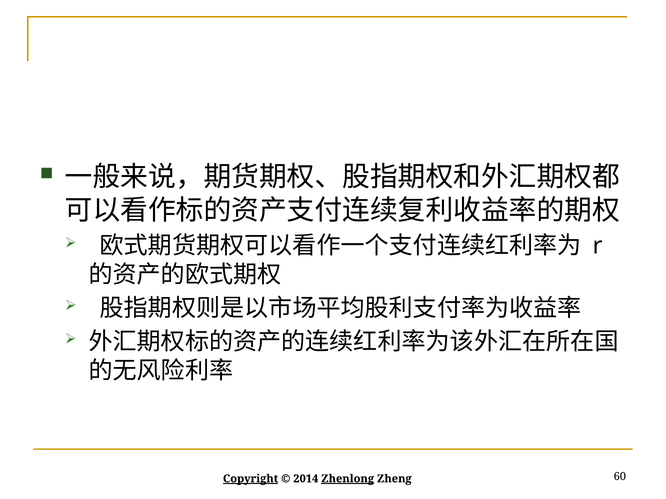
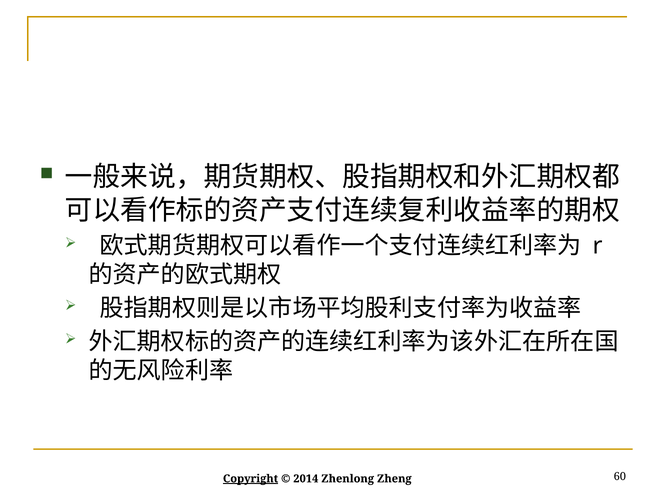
Zhenlong underline: present -> none
